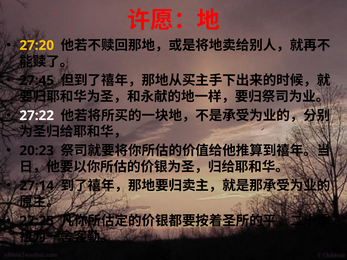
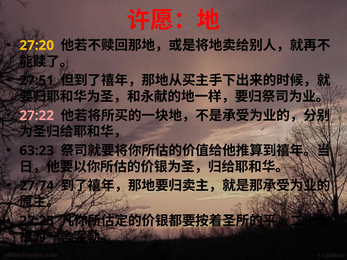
27:45: 27:45 -> 27:51
27:22 colour: white -> pink
20:23: 20:23 -> 63:23
27:14: 27:14 -> 27:74
